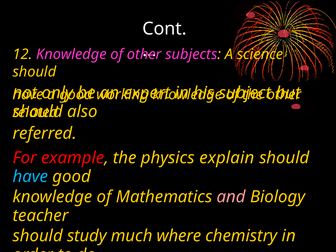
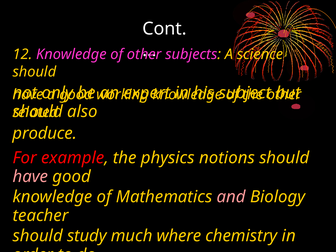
referred: referred -> produce
explain: explain -> notions
have at (30, 177) colour: light blue -> pink
